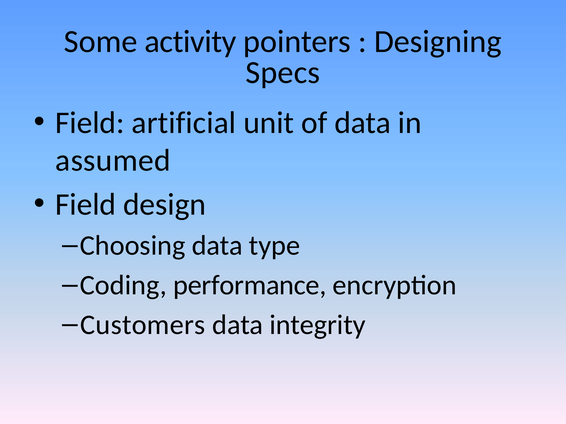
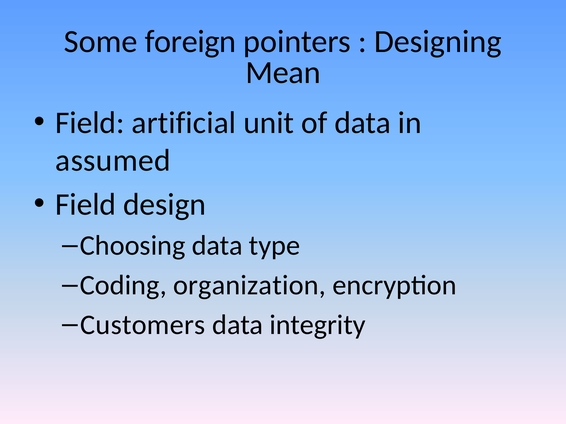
activity: activity -> foreign
Specs: Specs -> Mean
performance: performance -> organization
